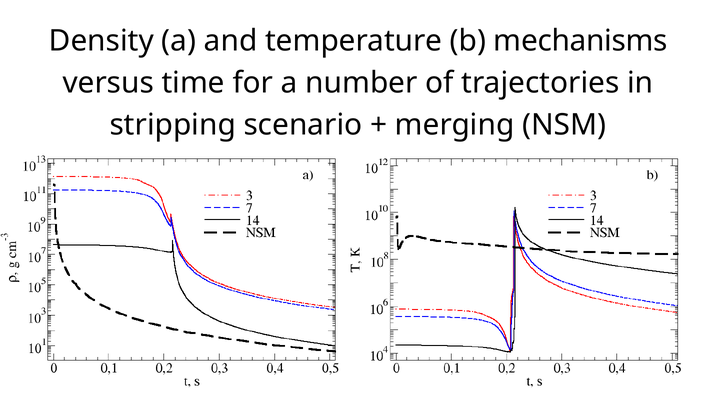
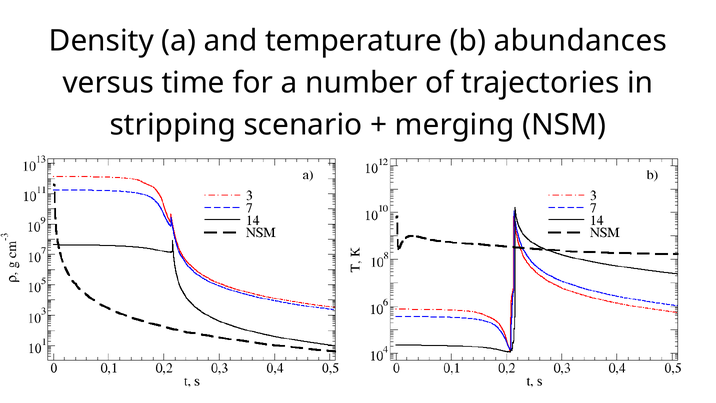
mechanisms: mechanisms -> abundances
